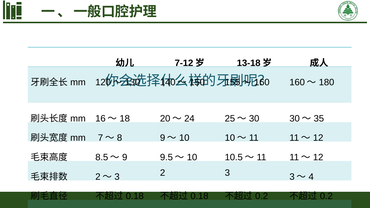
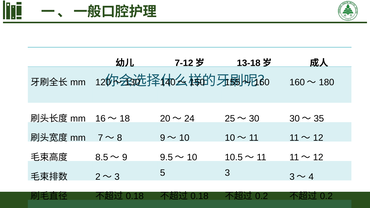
2: 2 -> 5
